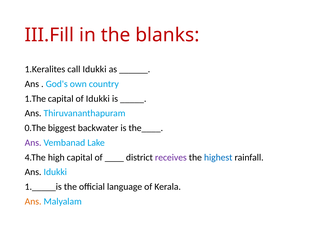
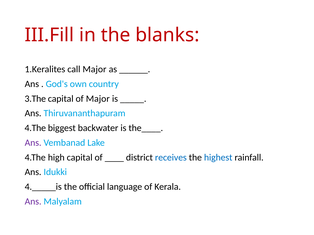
call Idukki: Idukki -> Major
1.The: 1.The -> 3.The
of Idukki: Idukki -> Major
0.The at (35, 128): 0.The -> 4.The
receives colour: purple -> blue
1._____is: 1._____is -> 4._____is
Ans at (33, 202) colour: orange -> purple
